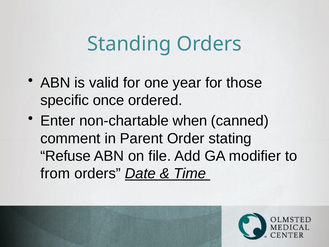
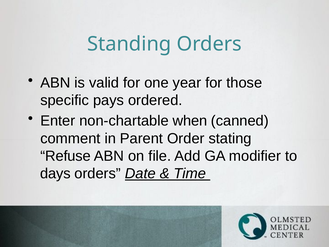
once: once -> pays
from: from -> days
